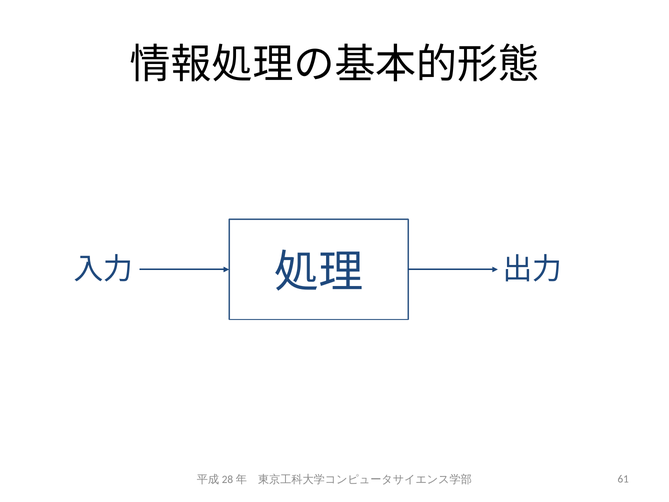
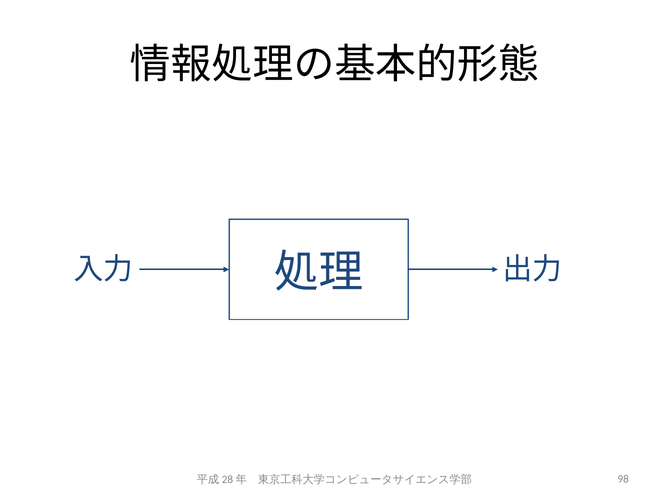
61: 61 -> 98
